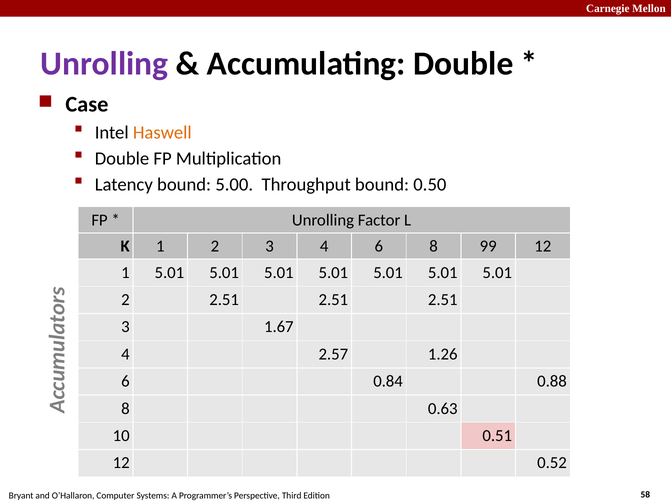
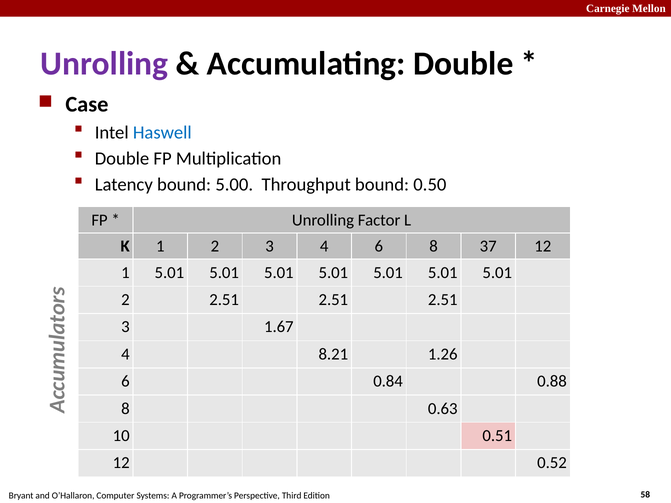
Haswell colour: orange -> blue
99: 99 -> 37
2.57: 2.57 -> 8.21
